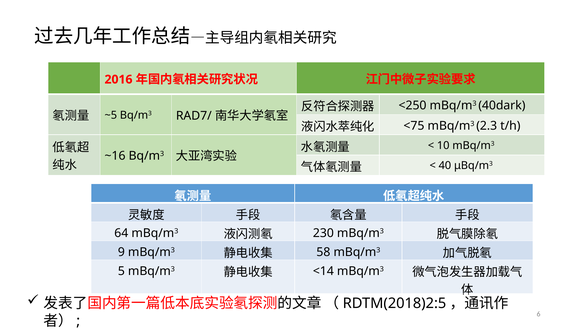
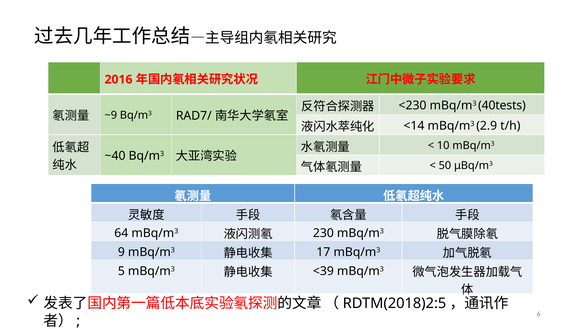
<250: <250 -> <230
40dark: 40dark -> 40tests
~5: ~5 -> ~9
<75: <75 -> <14
2.3: 2.3 -> 2.9
~16: ~16 -> ~40
40: 40 -> 50
58: 58 -> 17
<14: <14 -> <39
